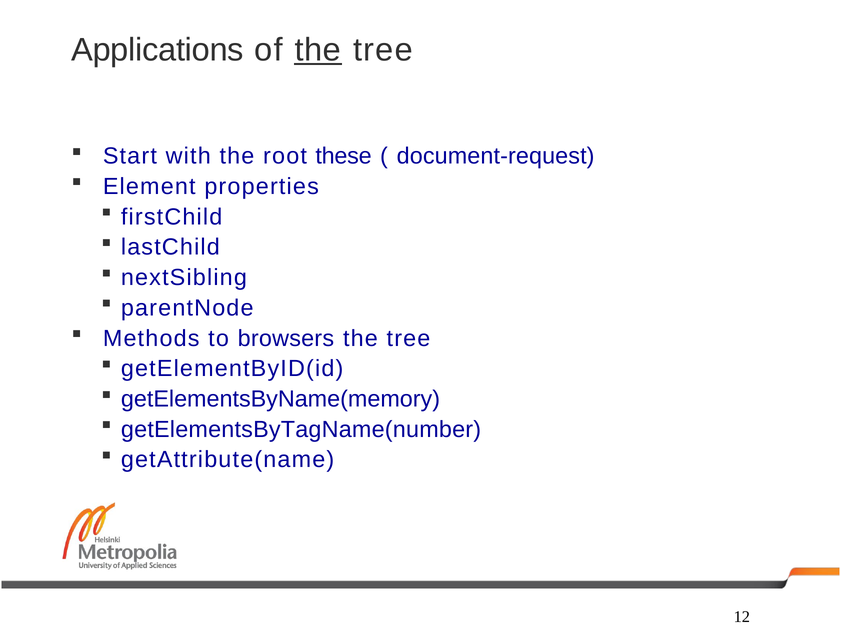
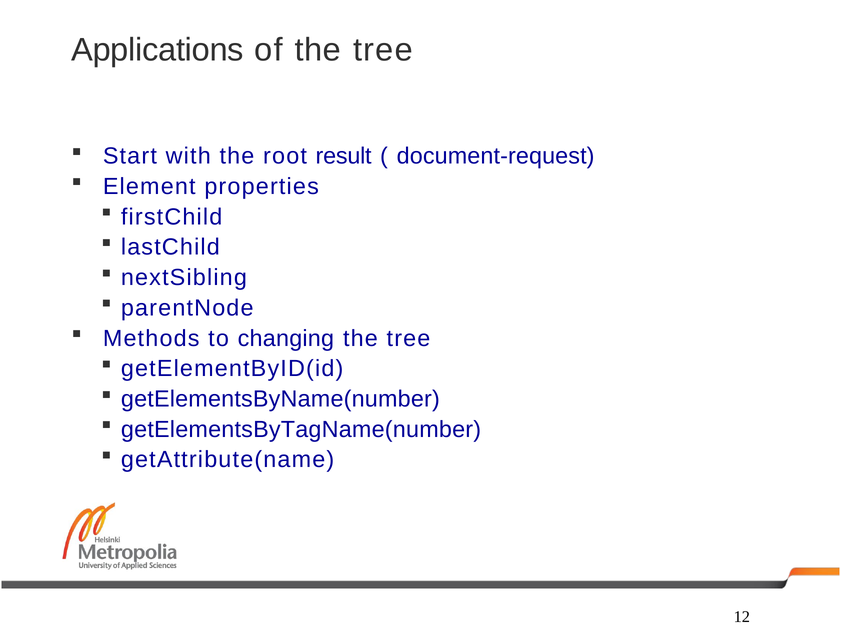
the at (318, 50) underline: present -> none
these: these -> result
browsers: browsers -> changing
getElementsByName(memory: getElementsByName(memory -> getElementsByName(number
